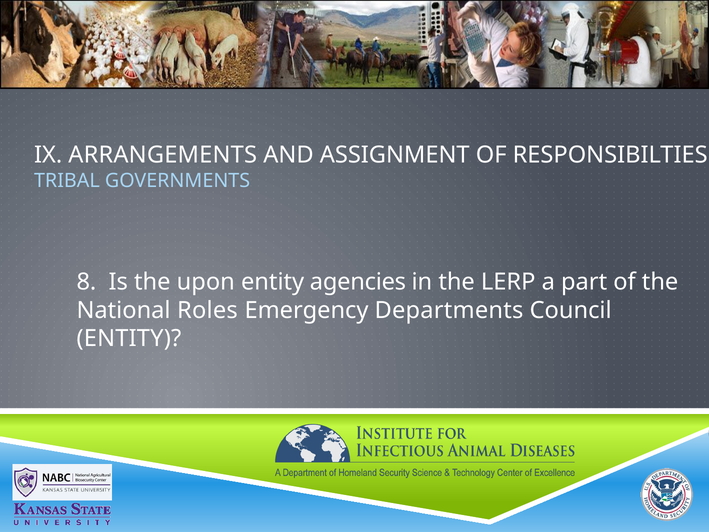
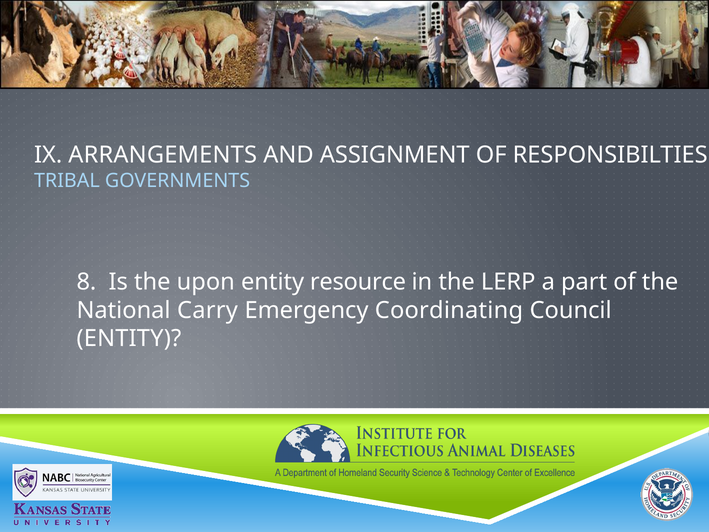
agencies: agencies -> resource
Roles: Roles -> Carry
Departments: Departments -> Coordinating
